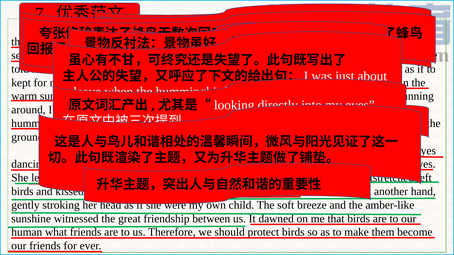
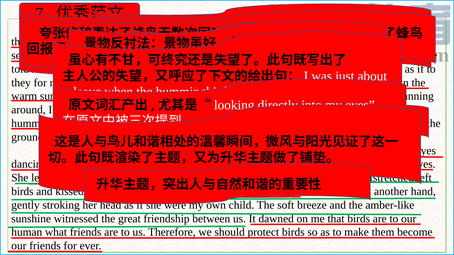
kept at (21, 83): kept -> they
